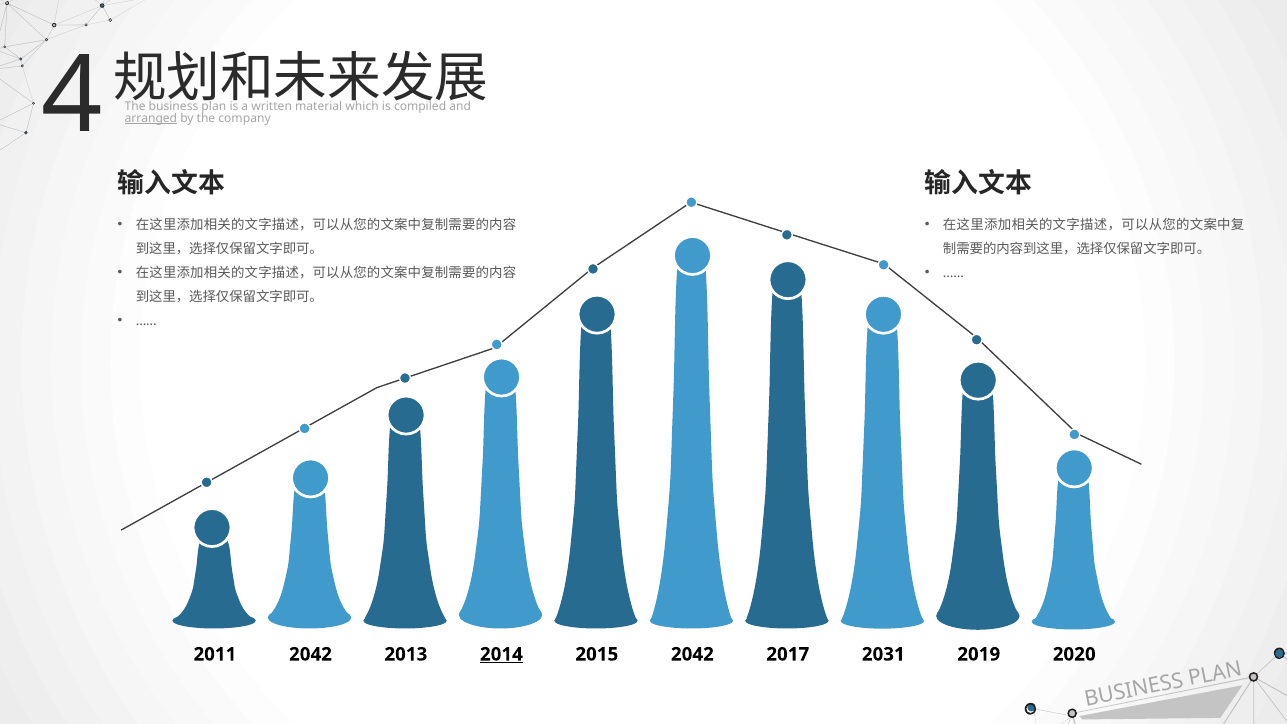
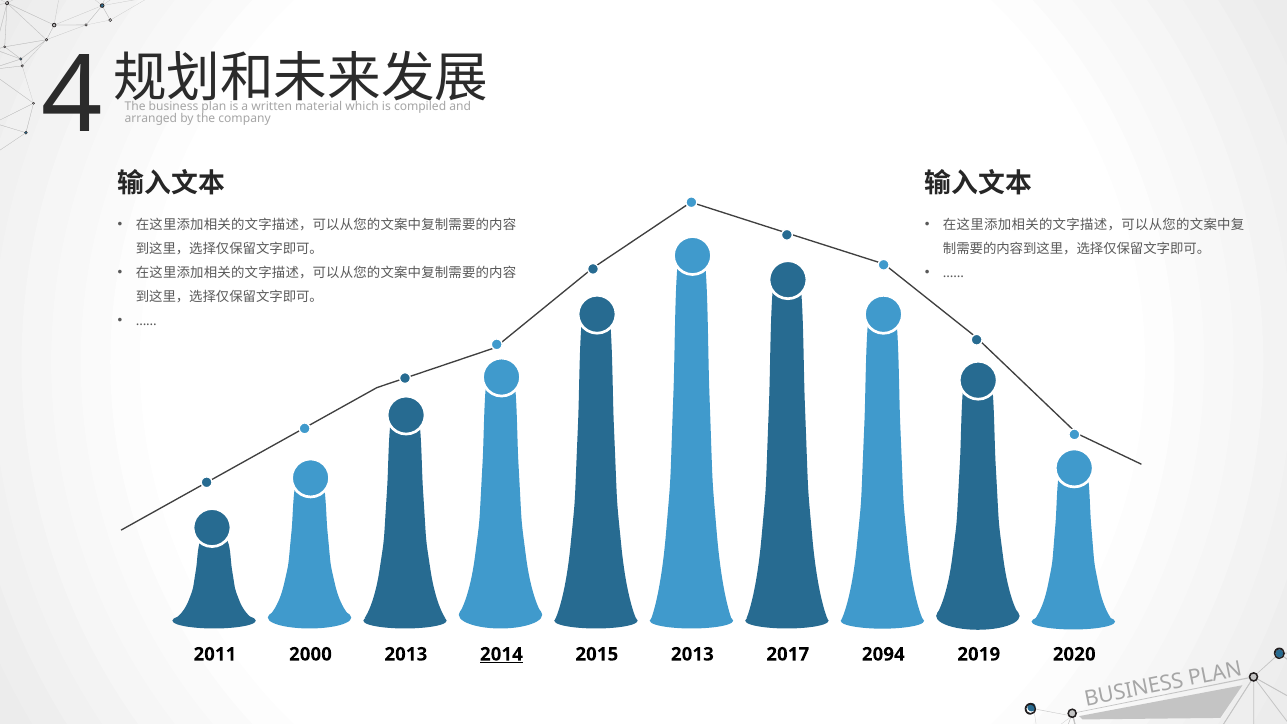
arranged underline: present -> none
2011 2042: 2042 -> 2000
2015 2042: 2042 -> 2013
2031: 2031 -> 2094
